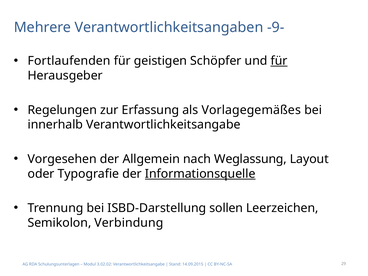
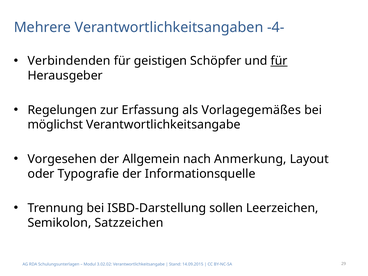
-9-: -9- -> -4-
Fortlaufenden: Fortlaufenden -> Verbindenden
innerhalb: innerhalb -> möglichst
Weglassung: Weglassung -> Anmerkung
Informationsquelle underline: present -> none
Verbindung: Verbindung -> Satzzeichen
